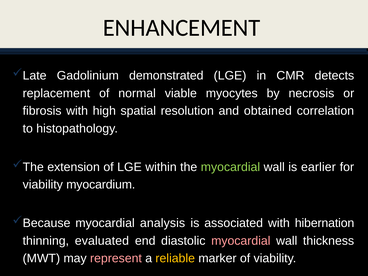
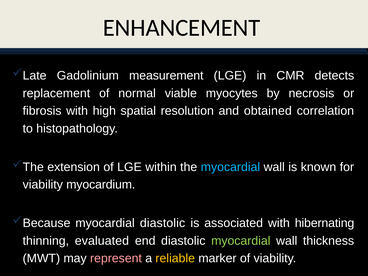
demonstrated: demonstrated -> measurement
myocardial at (230, 167) colour: light green -> light blue
earlier: earlier -> known
myocardial analysis: analysis -> diastolic
hibernation: hibernation -> hibernating
myocardial at (241, 241) colour: pink -> light green
